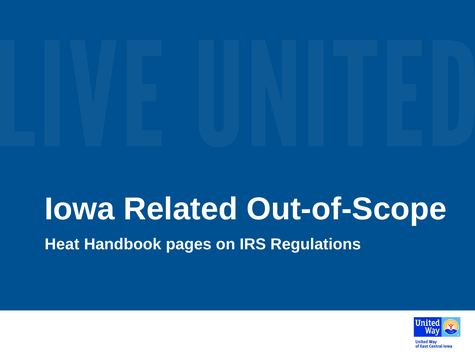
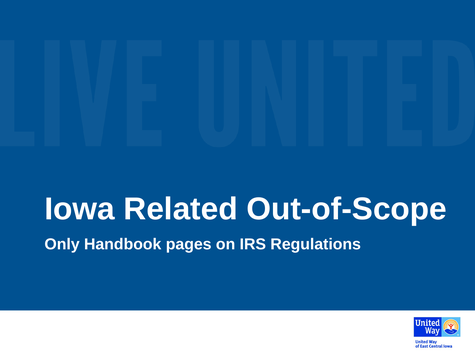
Heat: Heat -> Only
